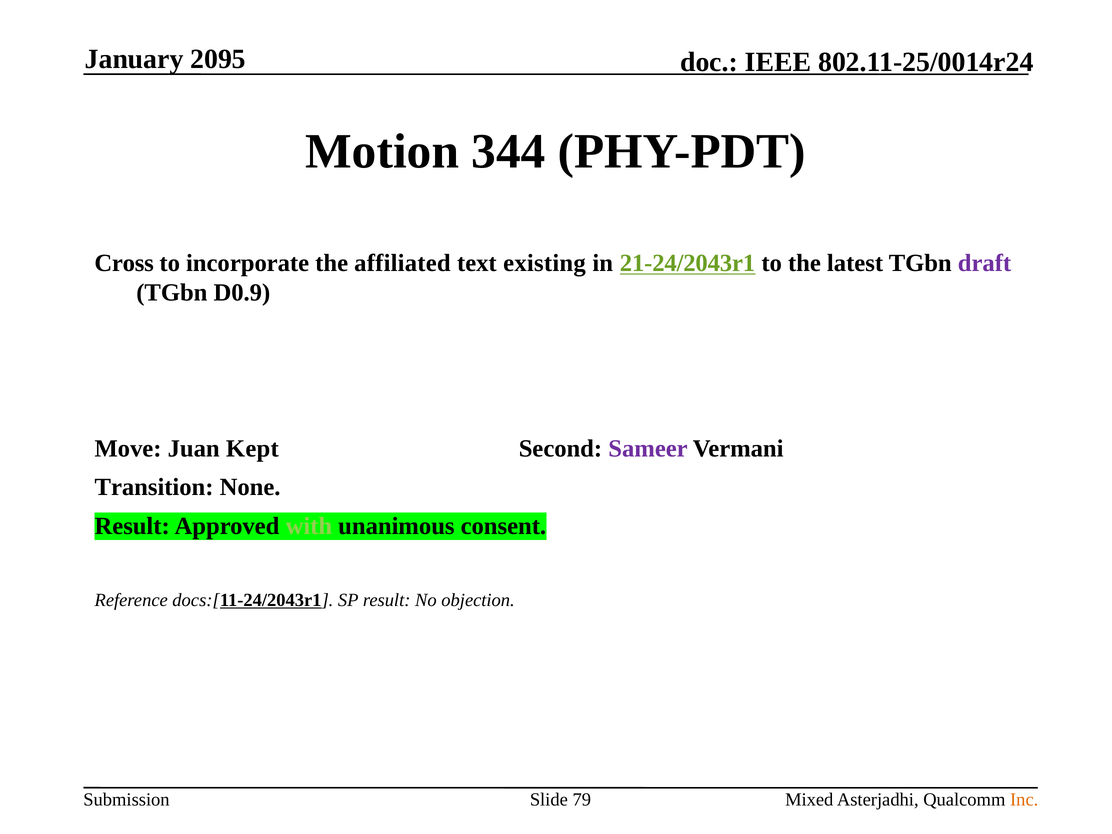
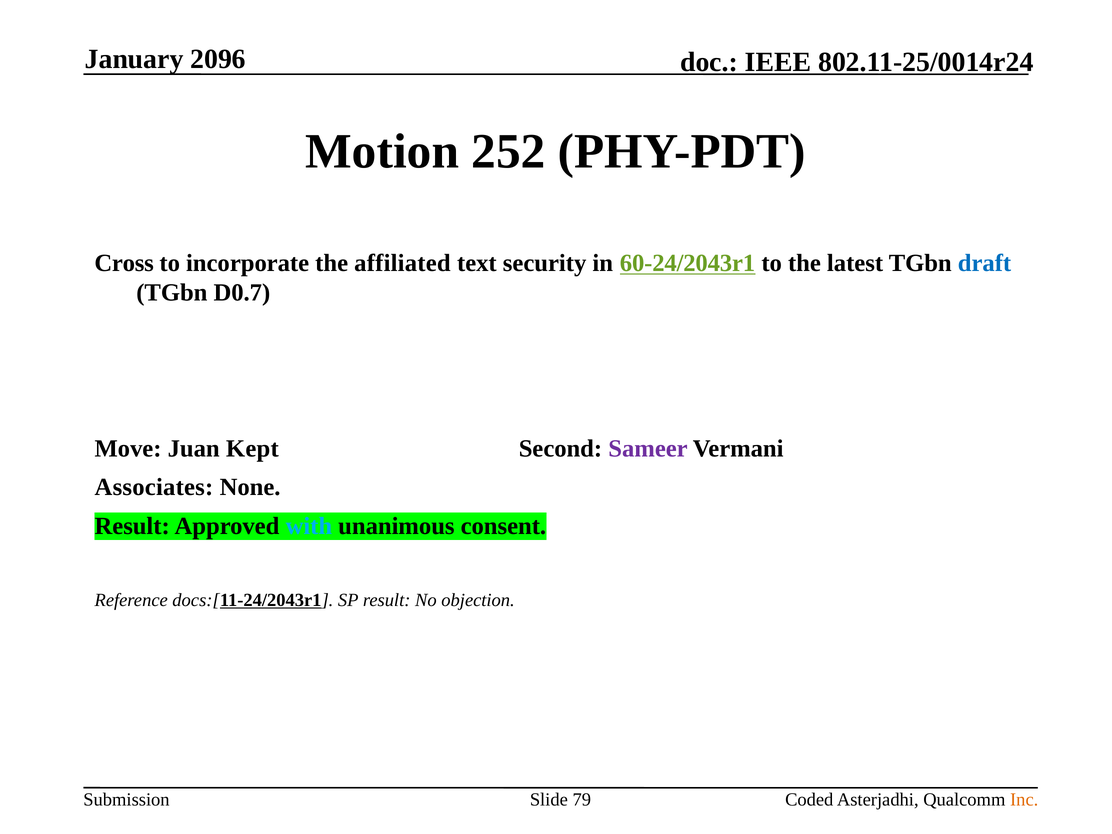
2095: 2095 -> 2096
344: 344 -> 252
existing: existing -> security
21-24/2043r1: 21-24/2043r1 -> 60-24/2043r1
draft colour: purple -> blue
D0.9: D0.9 -> D0.7
Transition: Transition -> Associates
with colour: light green -> light blue
Mixed: Mixed -> Coded
